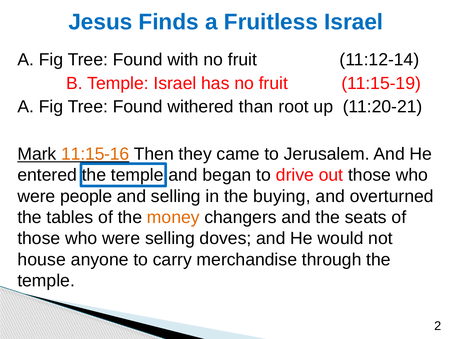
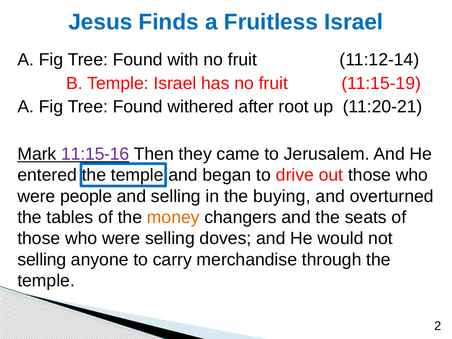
than: than -> after
11:15-16 colour: orange -> purple
house at (42, 260): house -> selling
